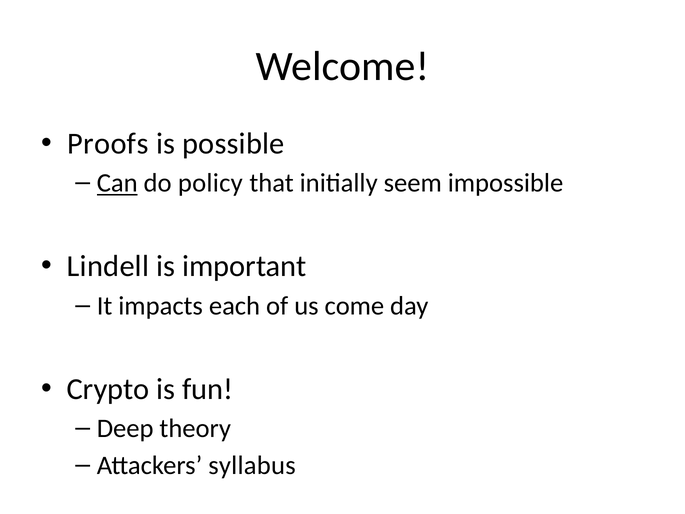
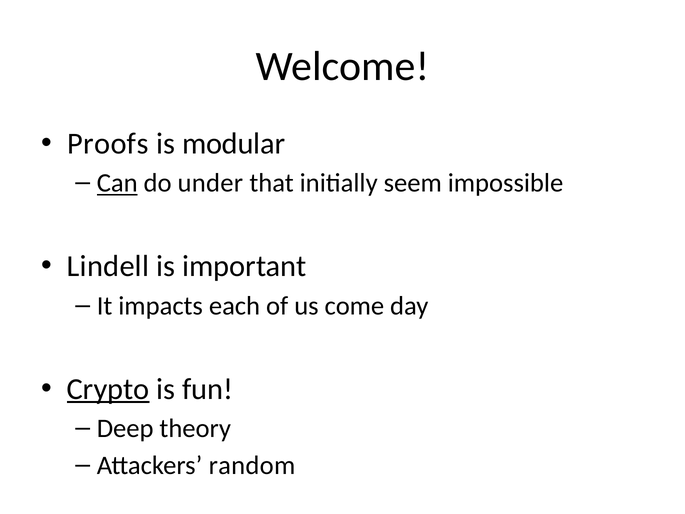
possible: possible -> modular
policy: policy -> under
Crypto underline: none -> present
syllabus: syllabus -> random
